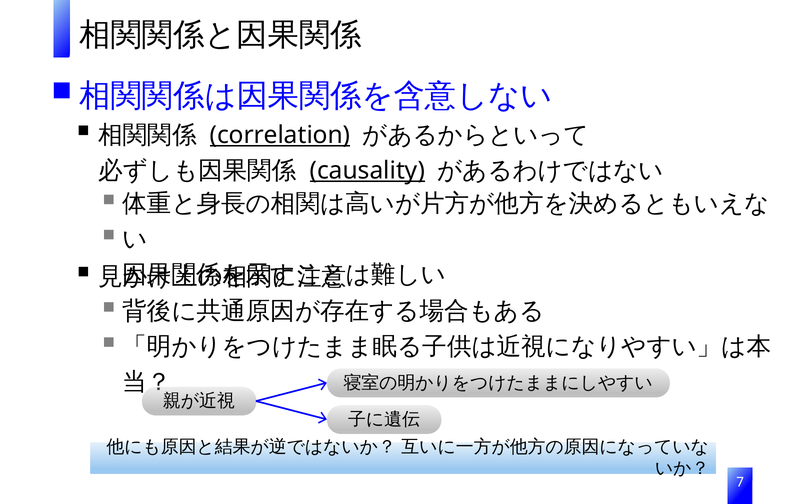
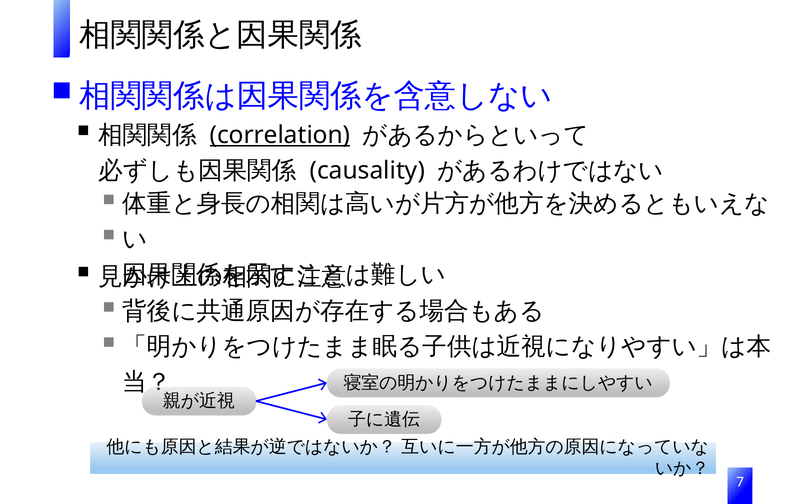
causality underline: present -> none
